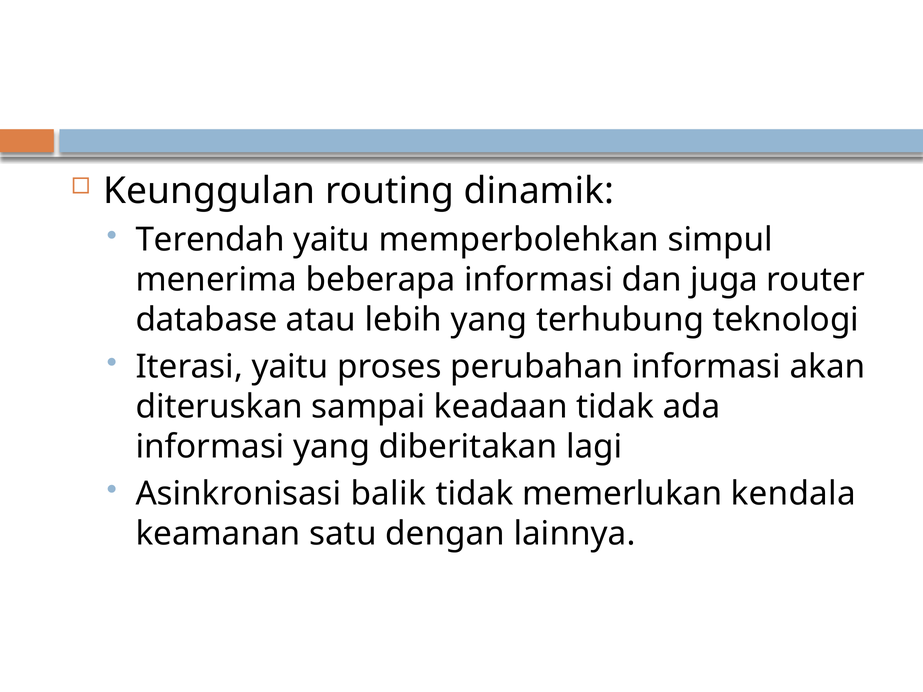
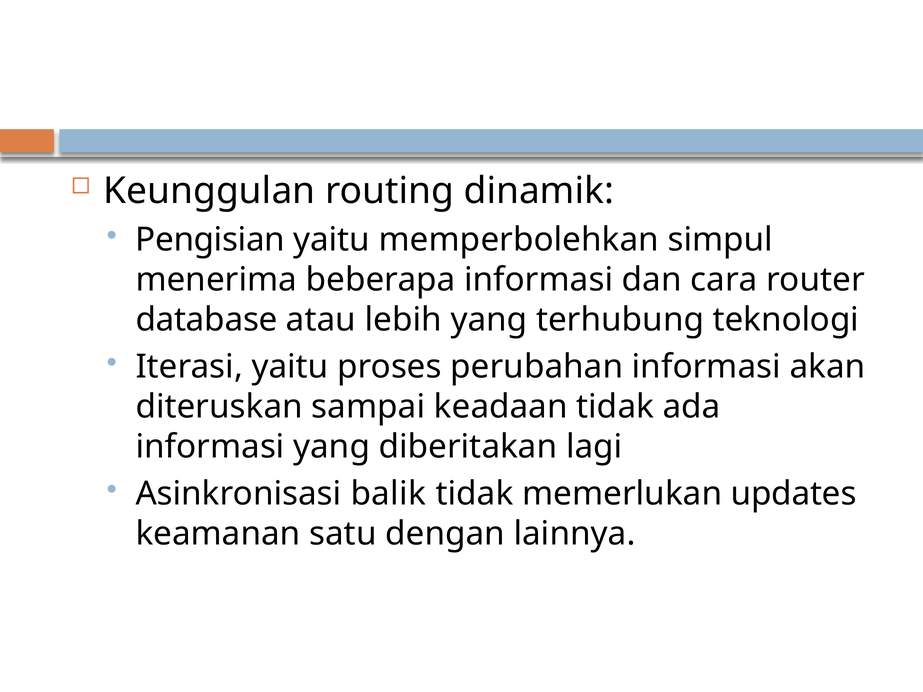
Terendah: Terendah -> Pengisian
juga: juga -> cara
kendala: kendala -> updates
